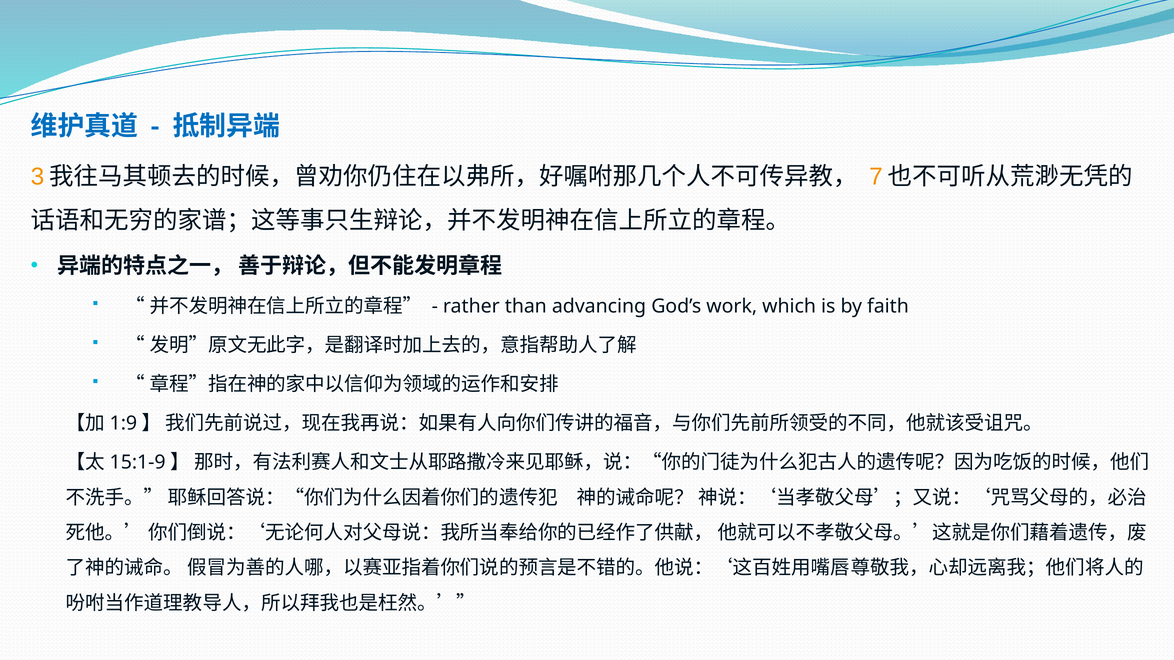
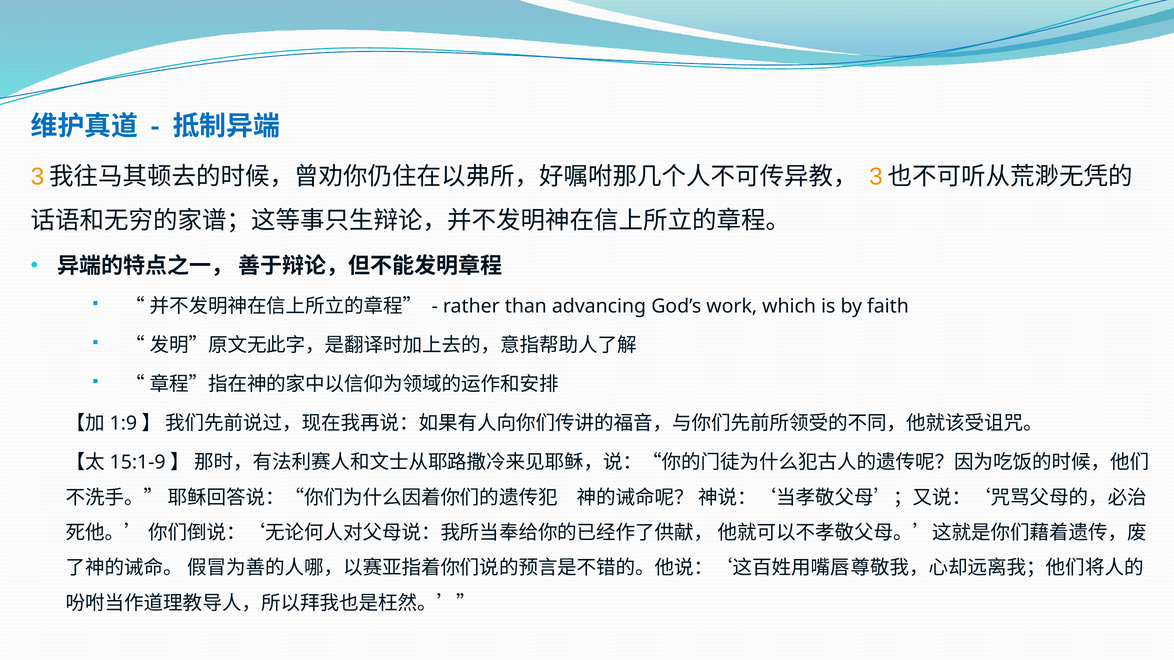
7 at (876, 177): 7 -> 3
